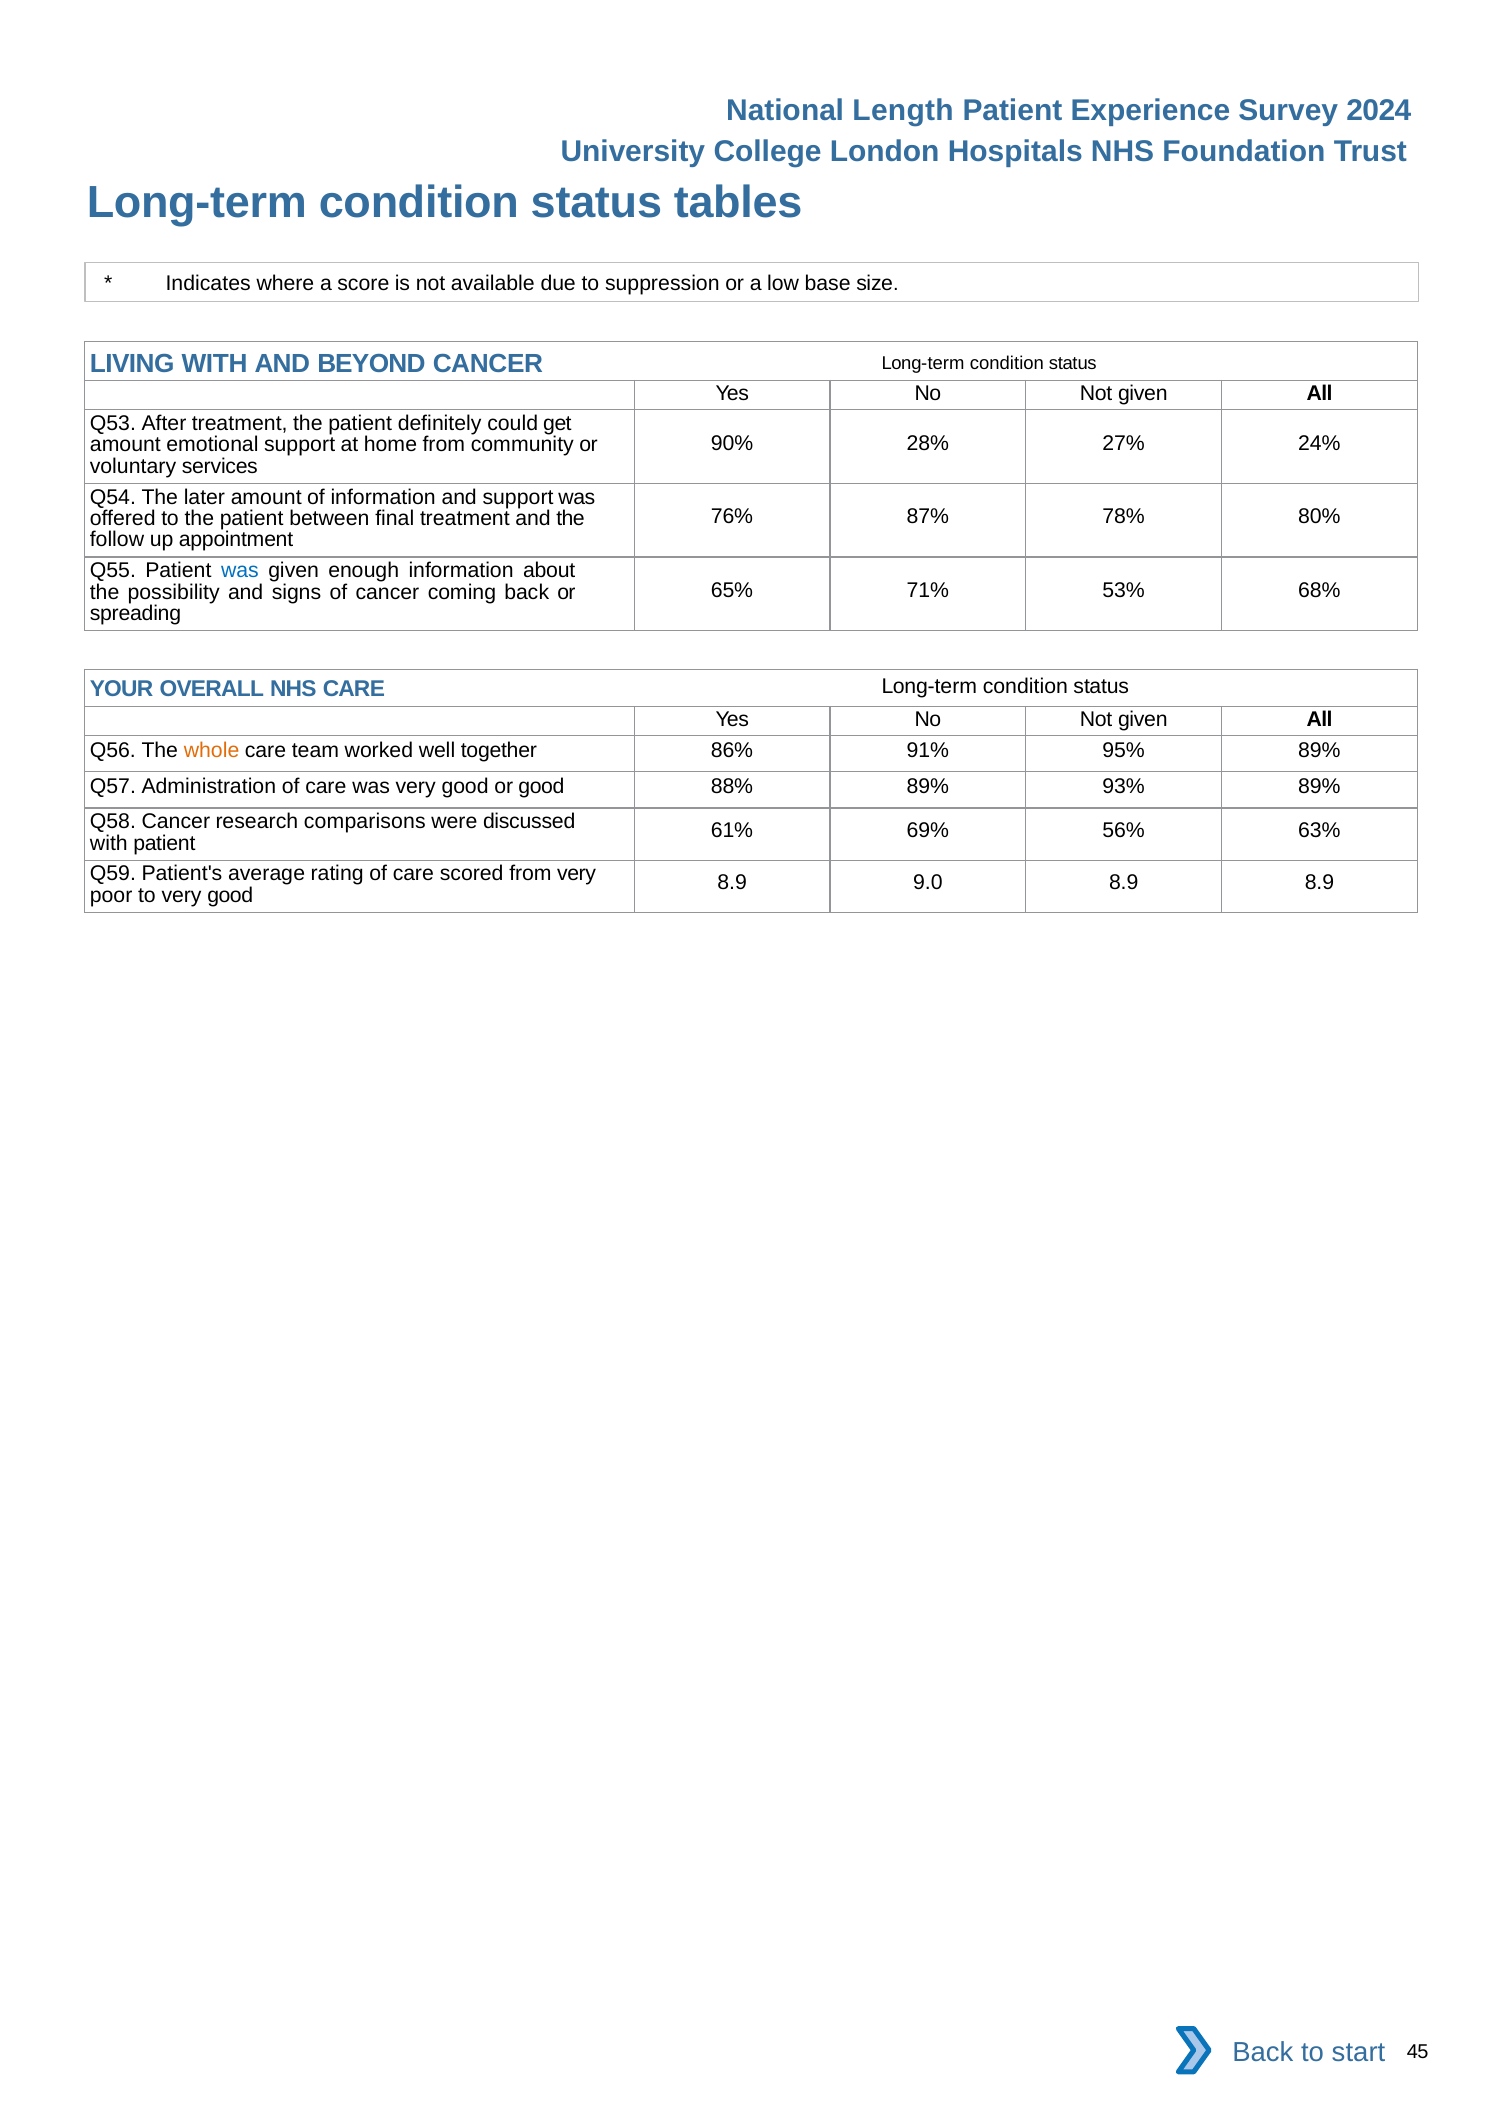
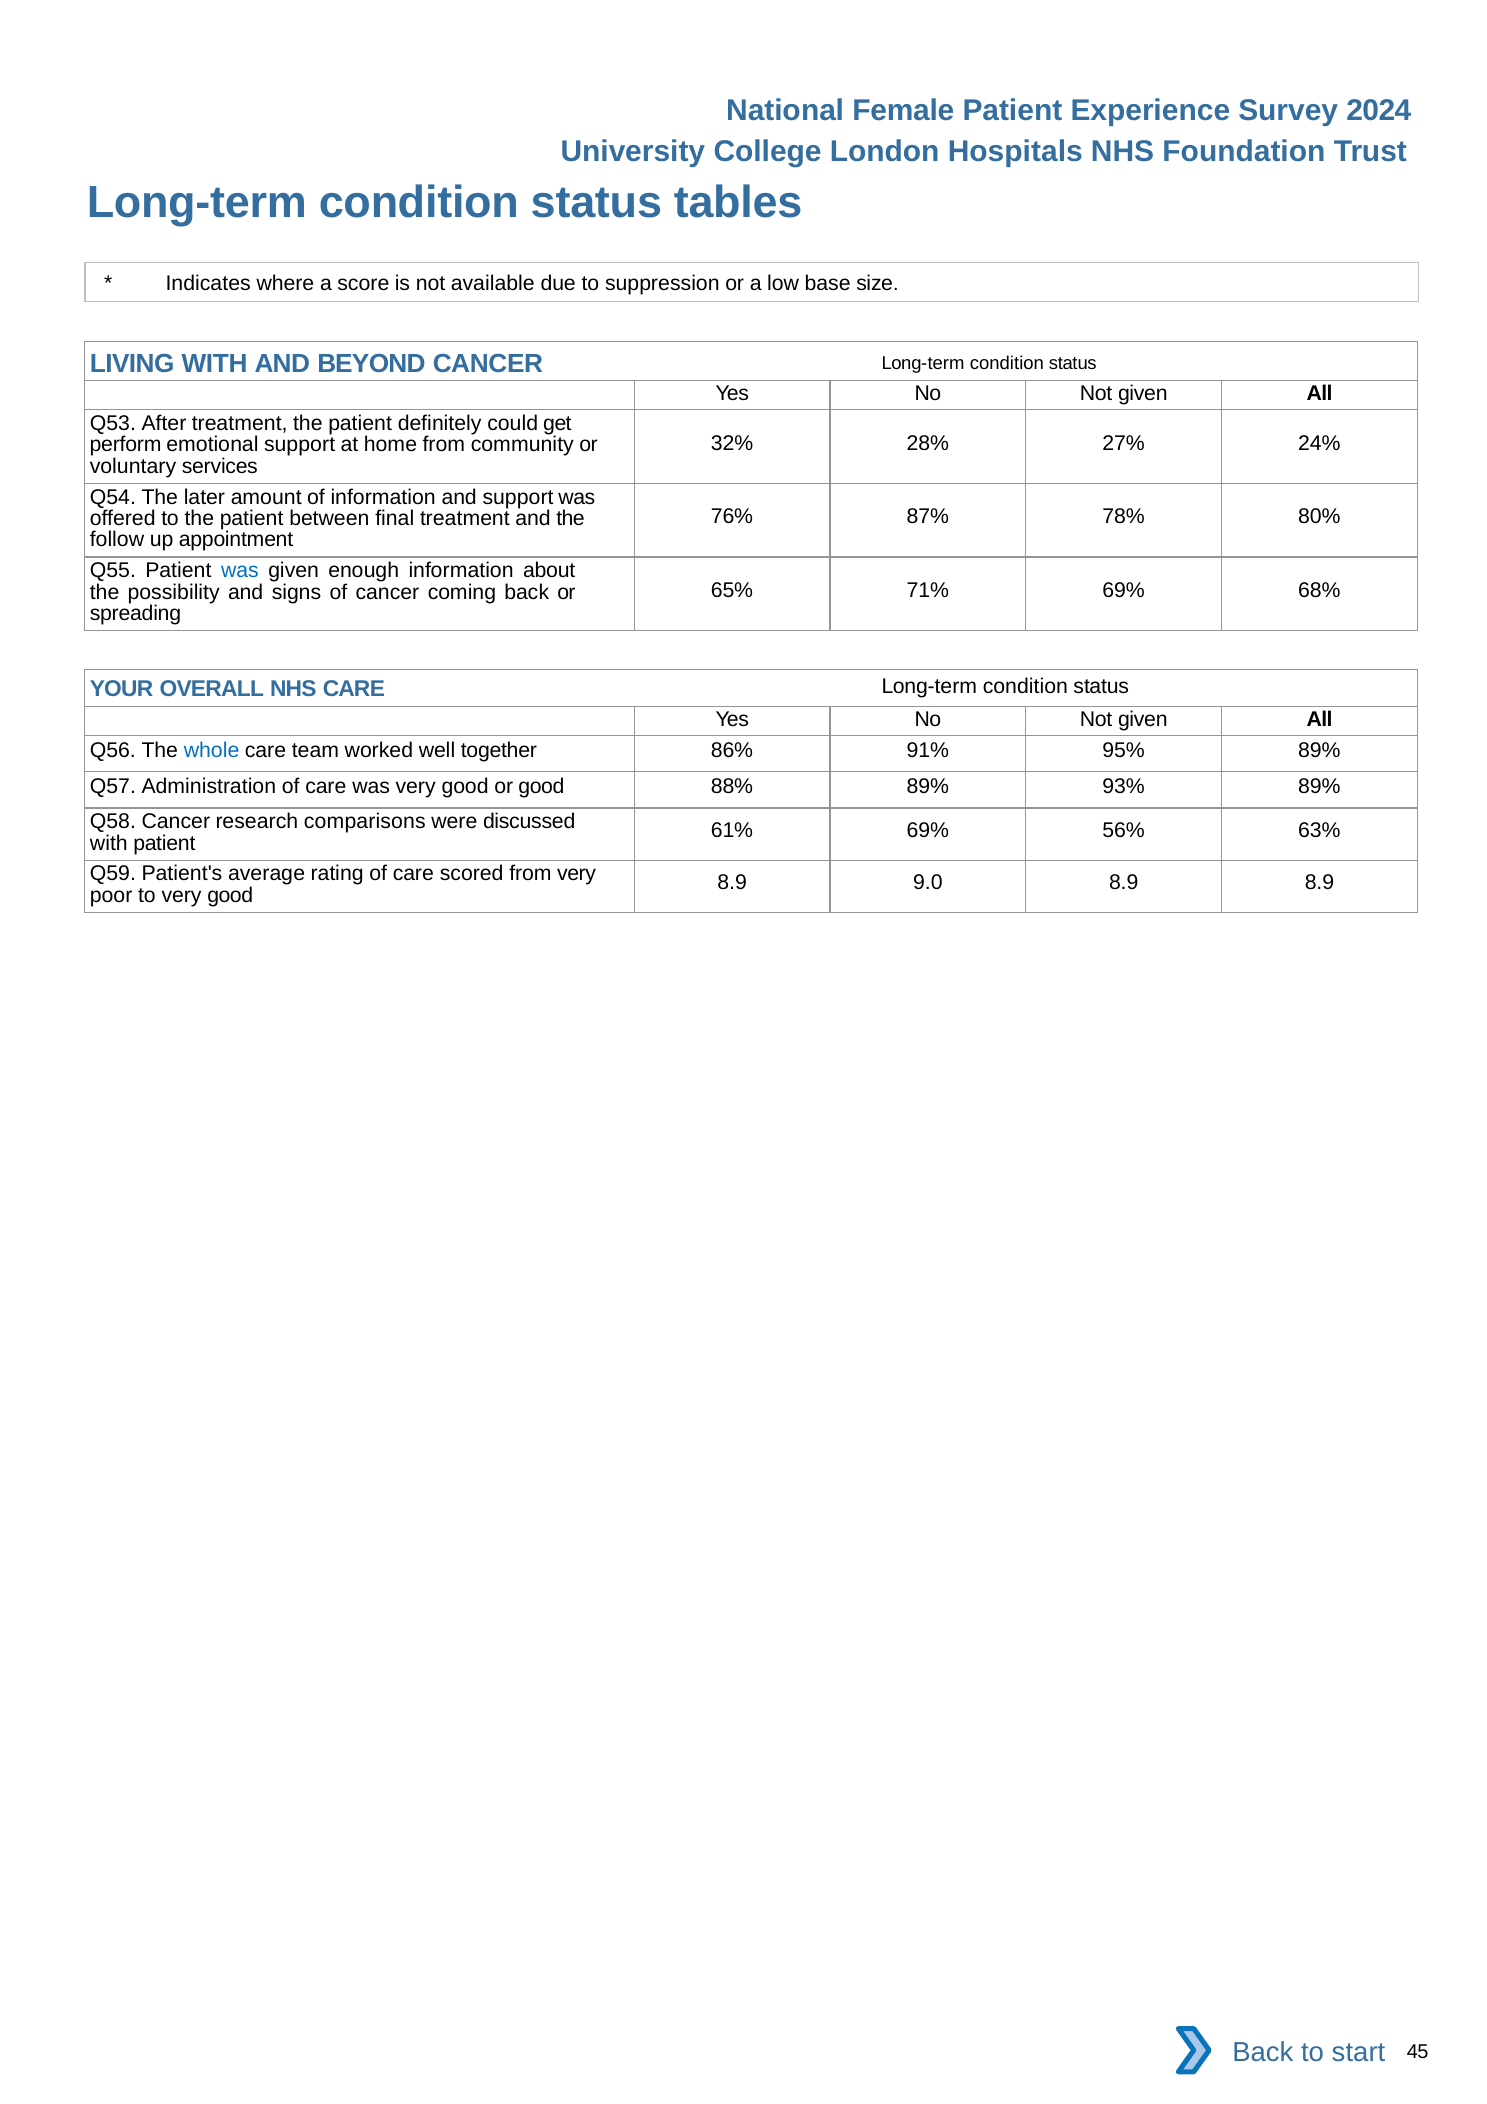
Length: Length -> Female
90%: 90% -> 32%
amount at (125, 445): amount -> perform
71% 53%: 53% -> 69%
whole colour: orange -> blue
